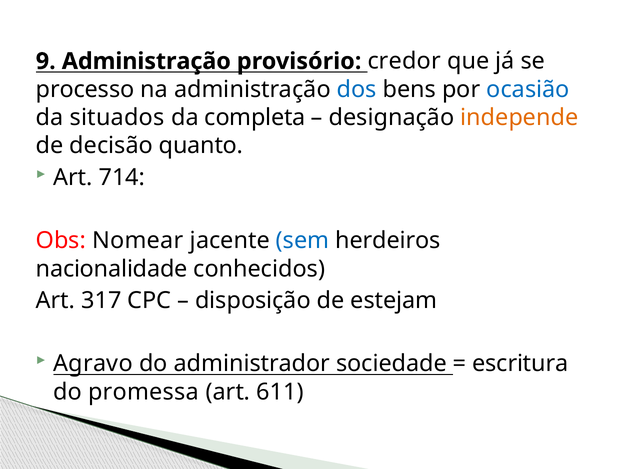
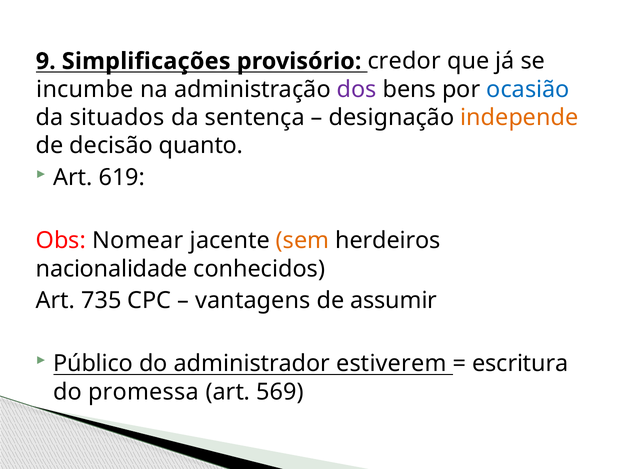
9 Administração: Administração -> Simplificações
processo: processo -> incumbe
dos colour: blue -> purple
completa: completa -> sentença
714: 714 -> 619
sem colour: blue -> orange
317: 317 -> 735
disposição: disposição -> vantagens
estejam: estejam -> assumir
Agravo: Agravo -> Público
sociedade: sociedade -> estiverem
611: 611 -> 569
